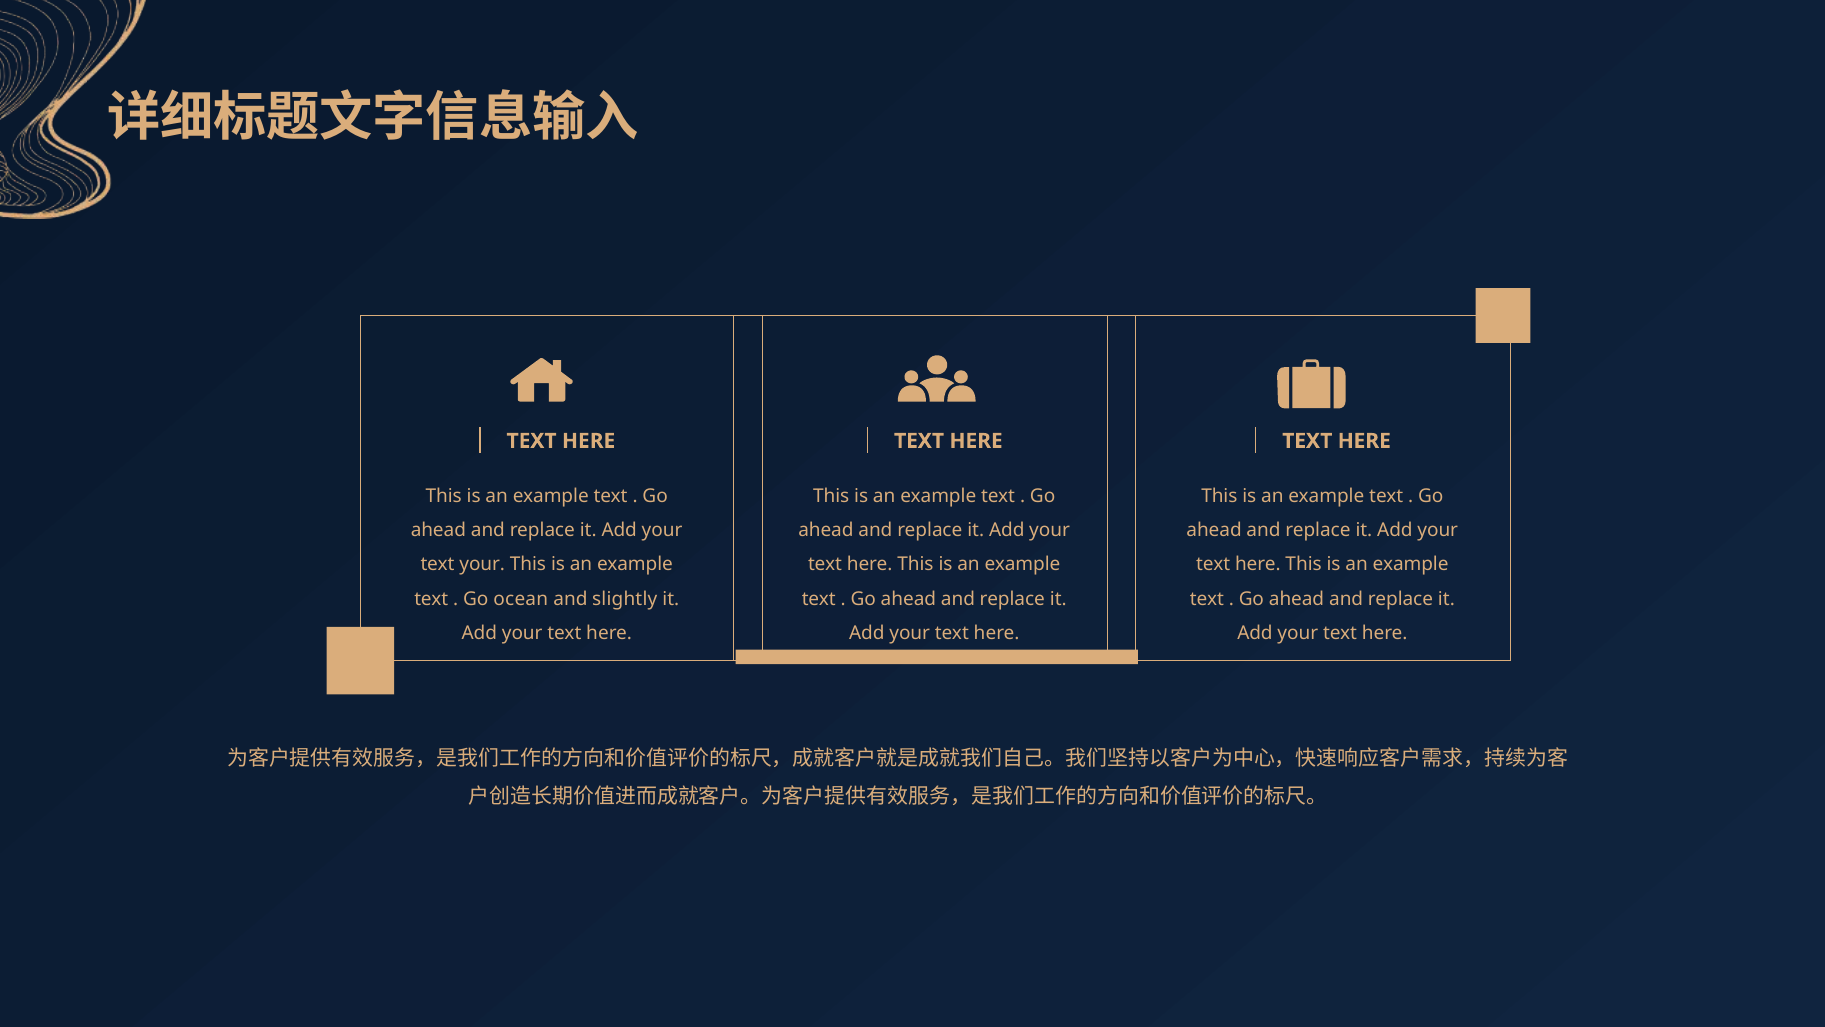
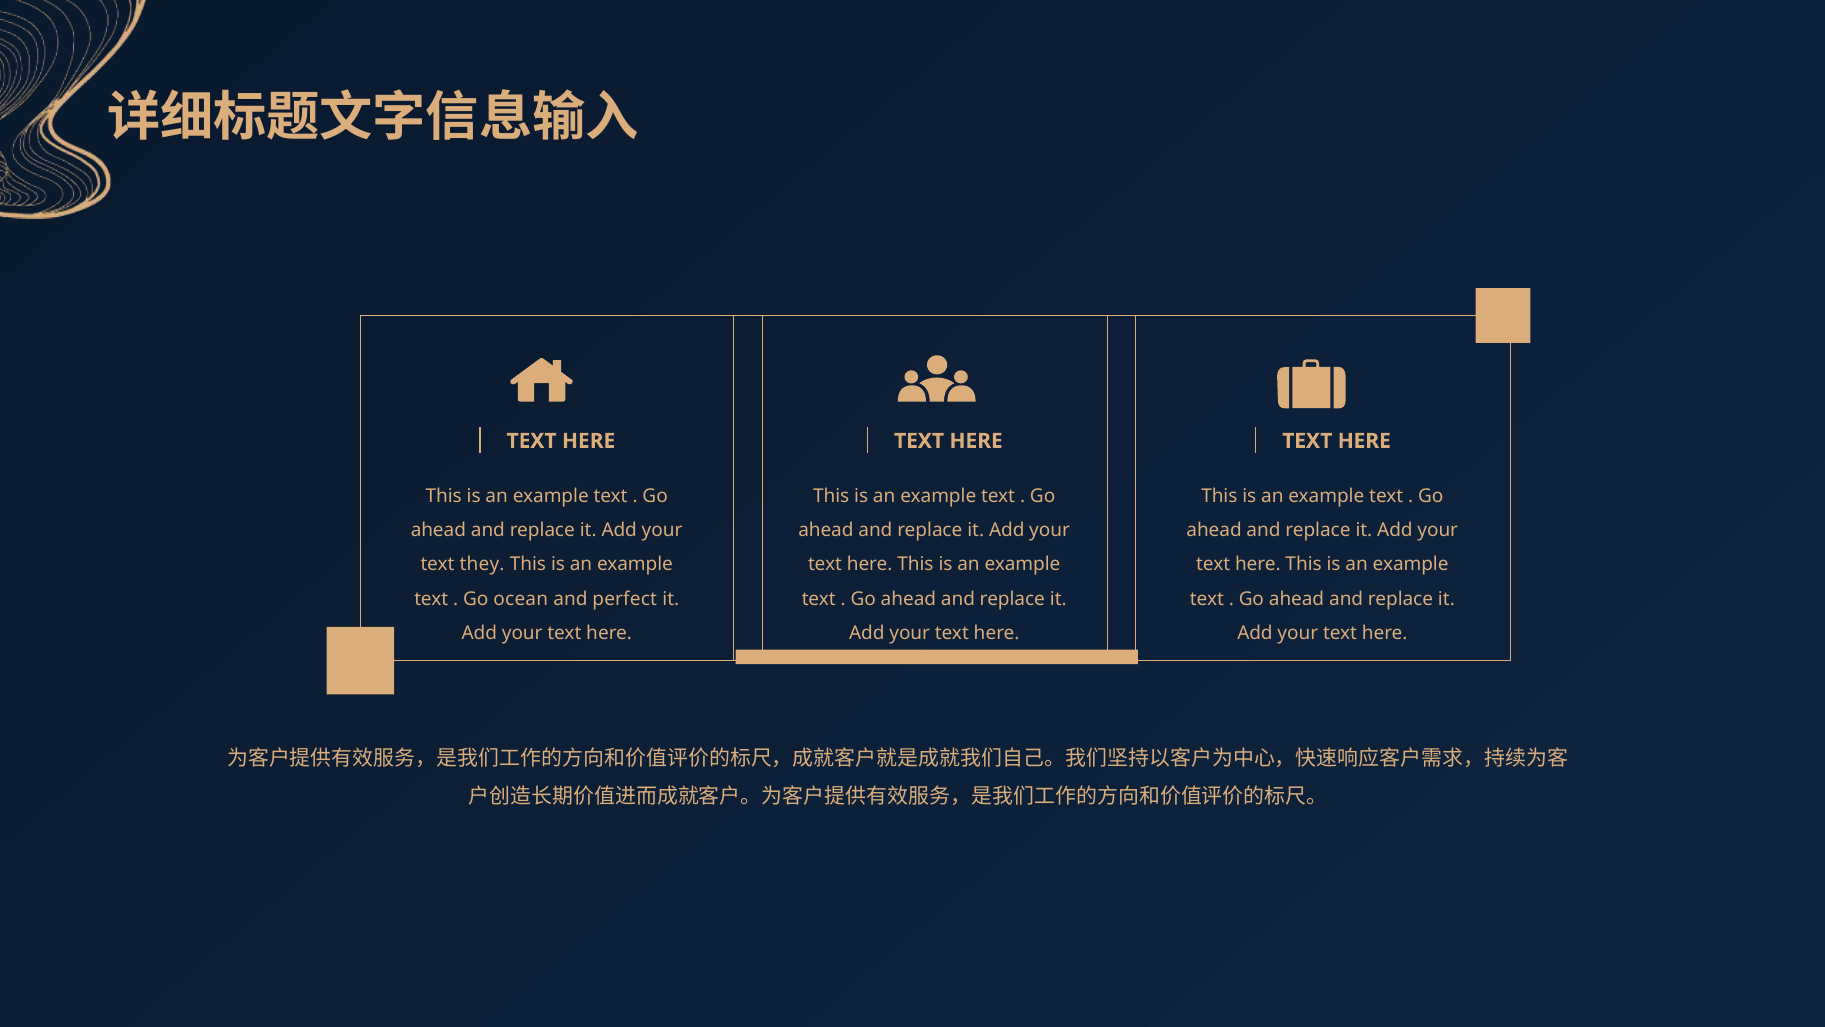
text your: your -> they
slightly: slightly -> perfect
